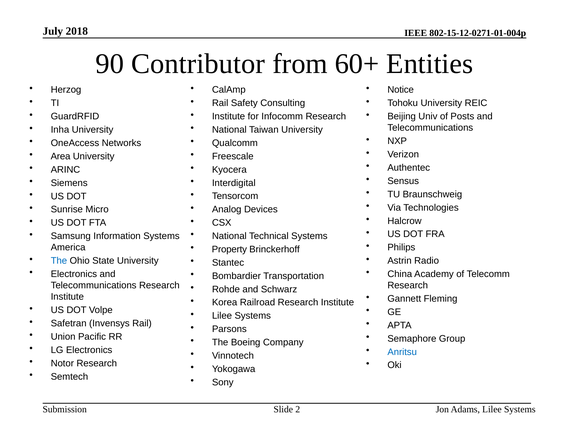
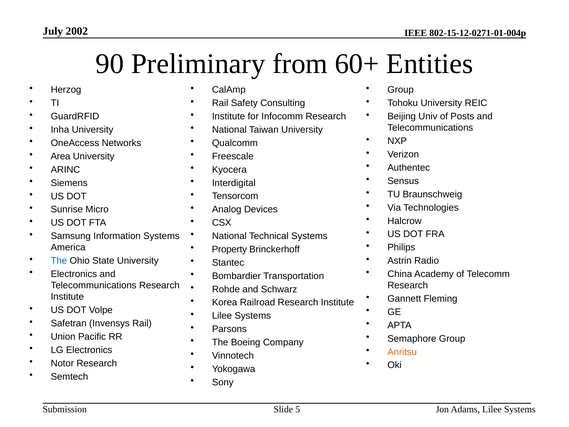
2018: 2018 -> 2002
Contributor: Contributor -> Preliminary
Notice at (401, 90): Notice -> Group
Anritsu colour: blue -> orange
2: 2 -> 5
